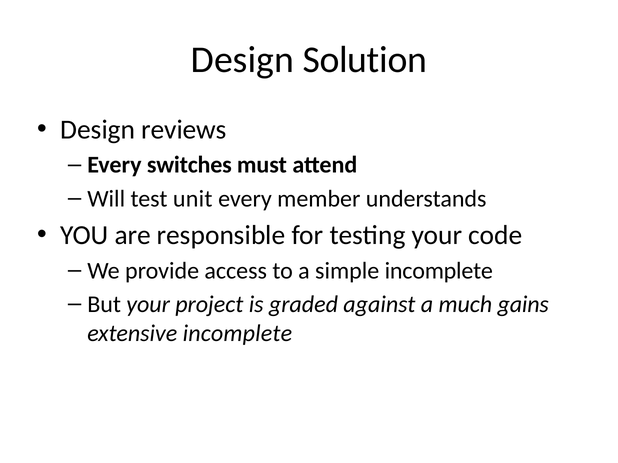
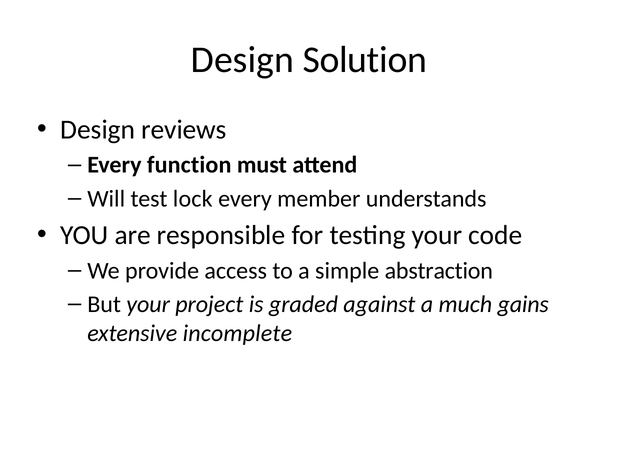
switches: switches -> function
unit: unit -> lock
simple incomplete: incomplete -> abstraction
